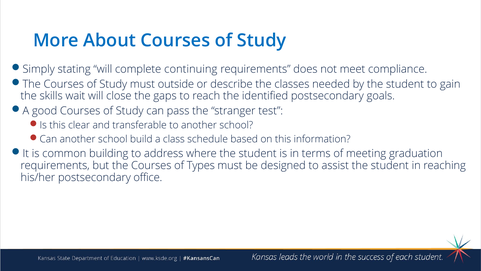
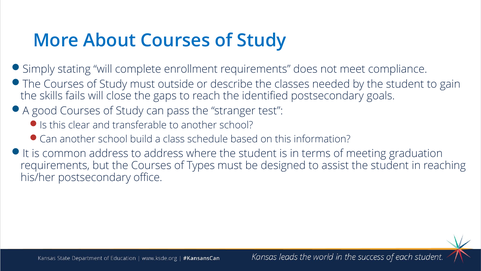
continuing: continuing -> enrollment
wait: wait -> fails
common building: building -> address
